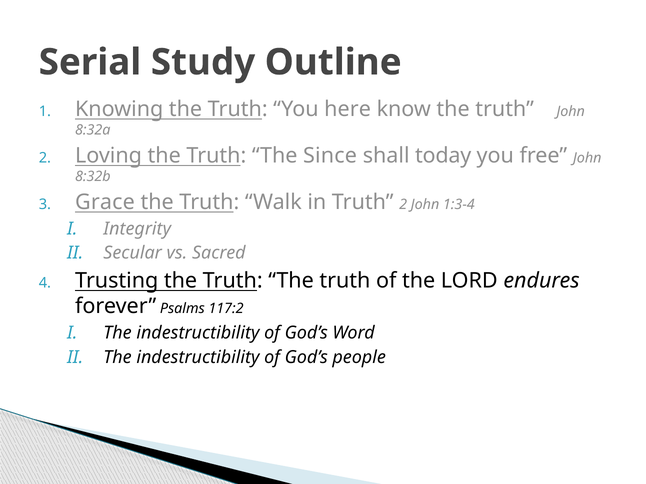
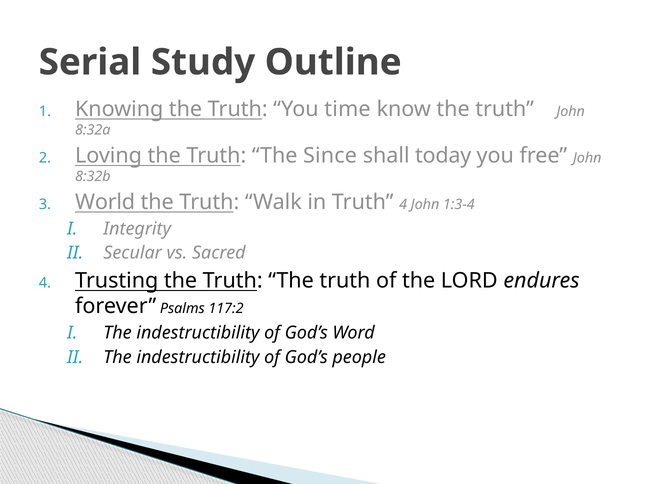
here: here -> time
Grace: Grace -> World
Truth 2: 2 -> 4
